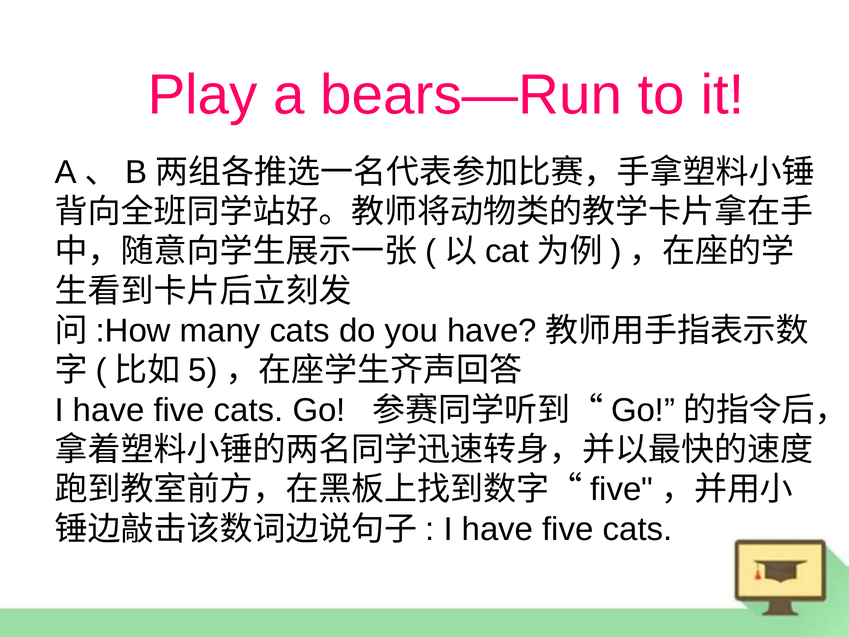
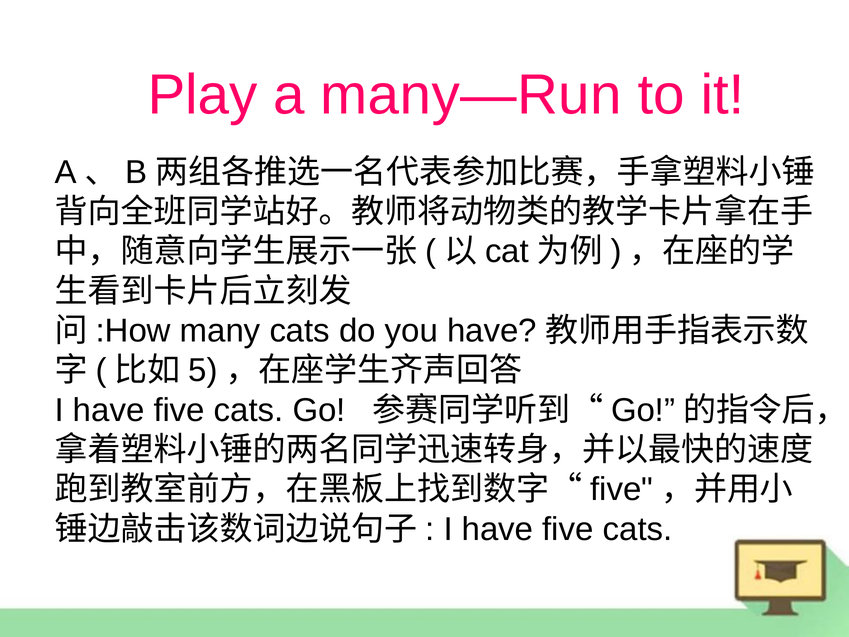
bears—Run: bears—Run -> many—Run
